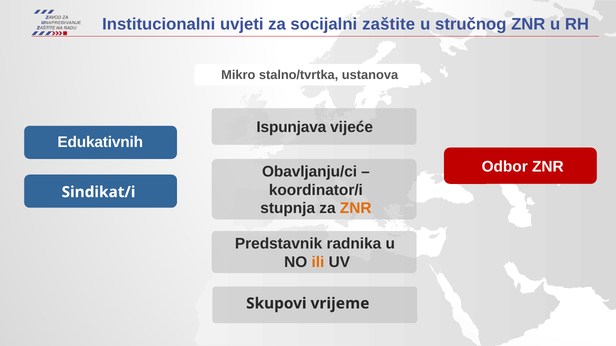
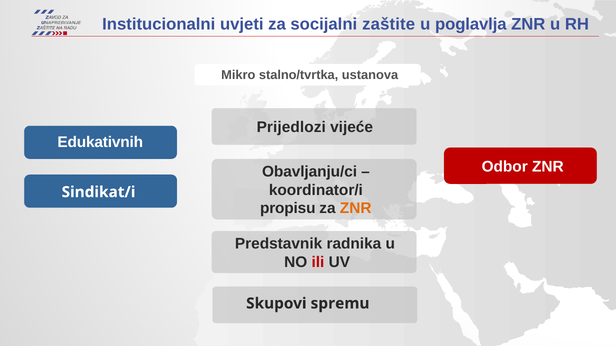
stručnog: stručnog -> poglavlja
Ispunjava: Ispunjava -> Prijedlozi
stupnja: stupnja -> propisu
ili colour: orange -> red
vrijeme: vrijeme -> spremu
